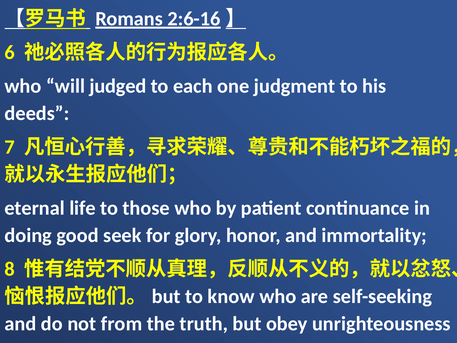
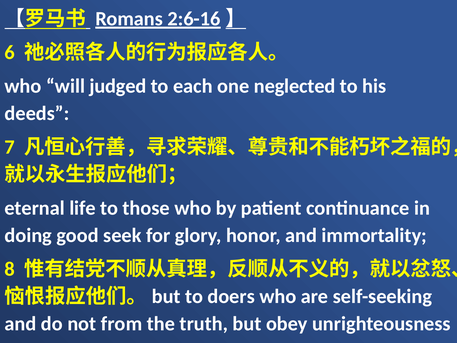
judgment: judgment -> neglected
know: know -> doers
